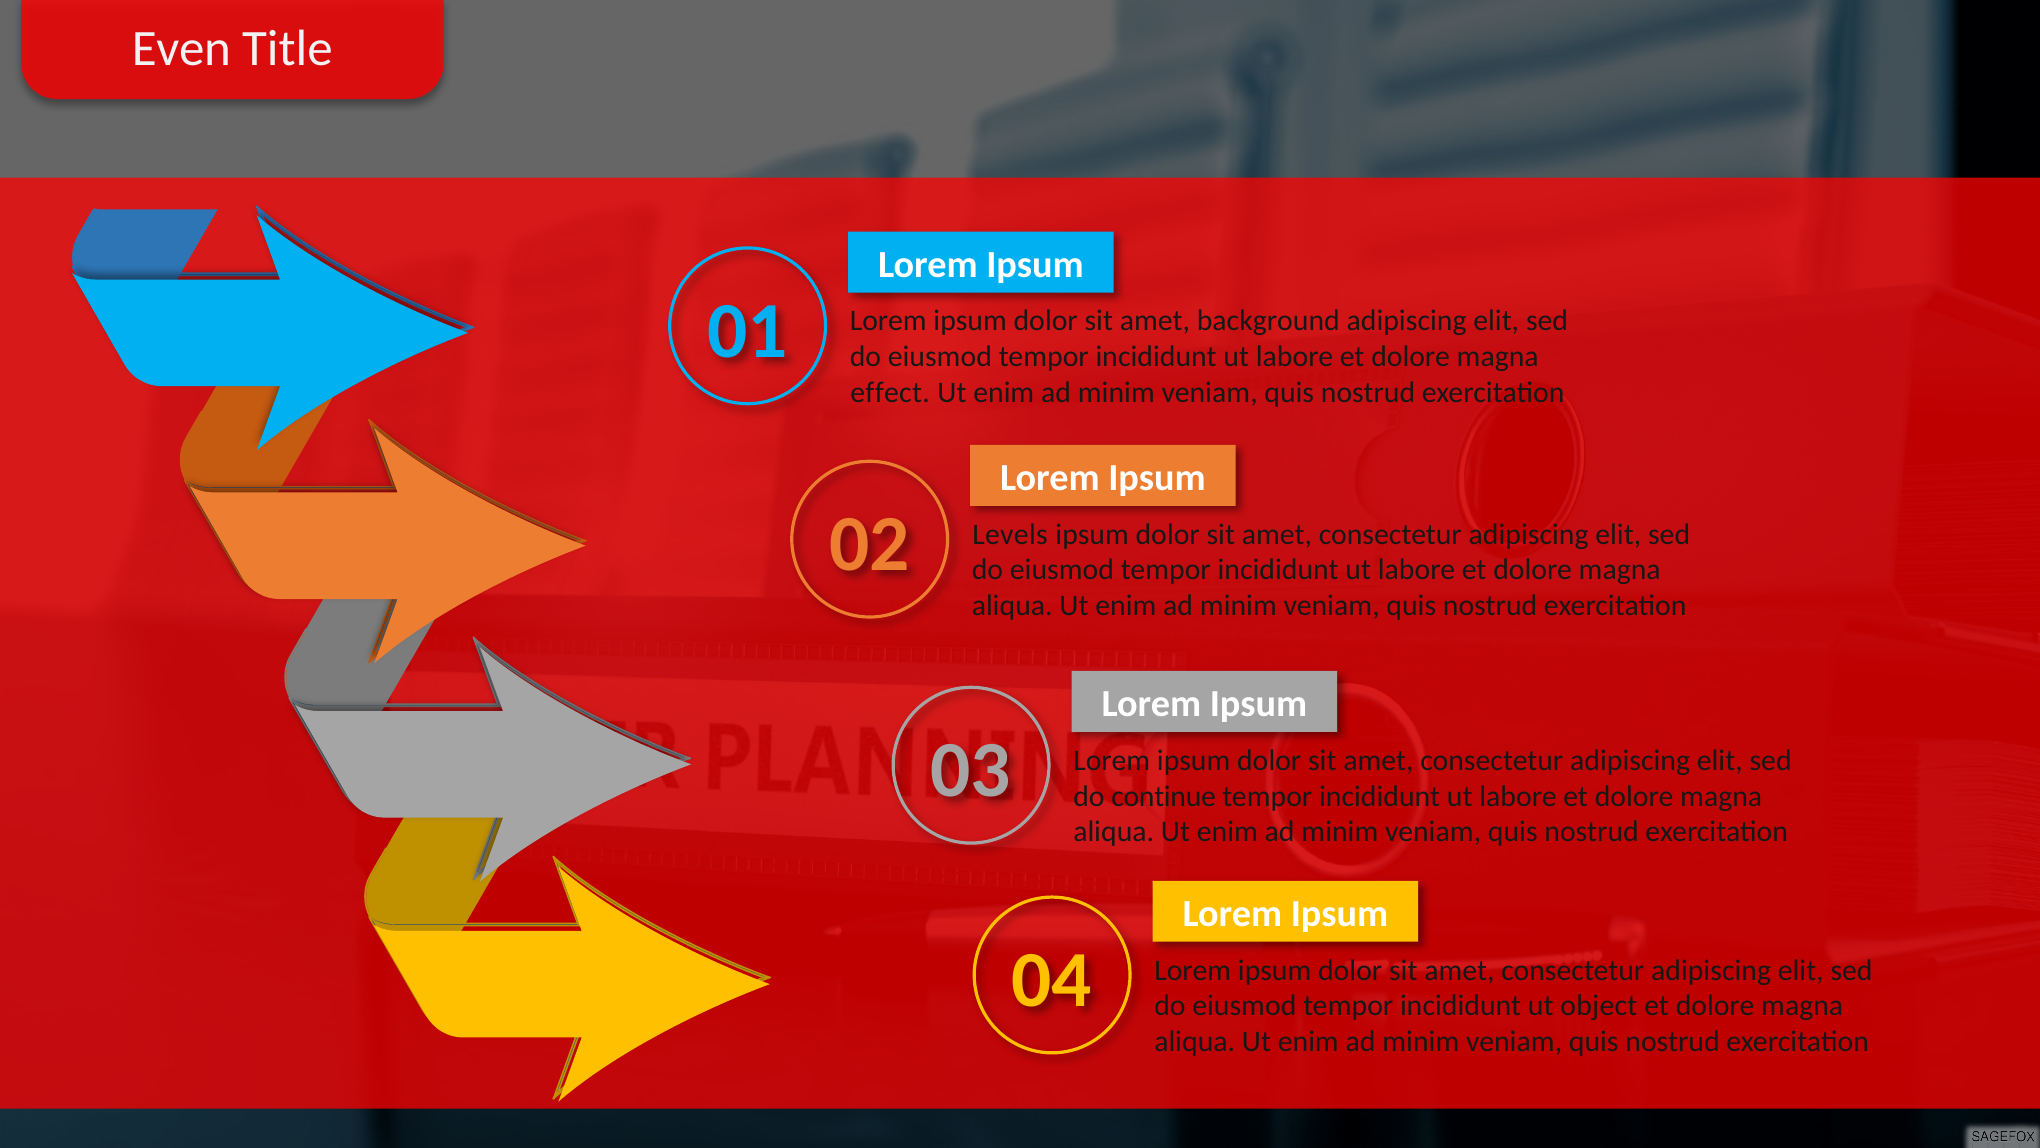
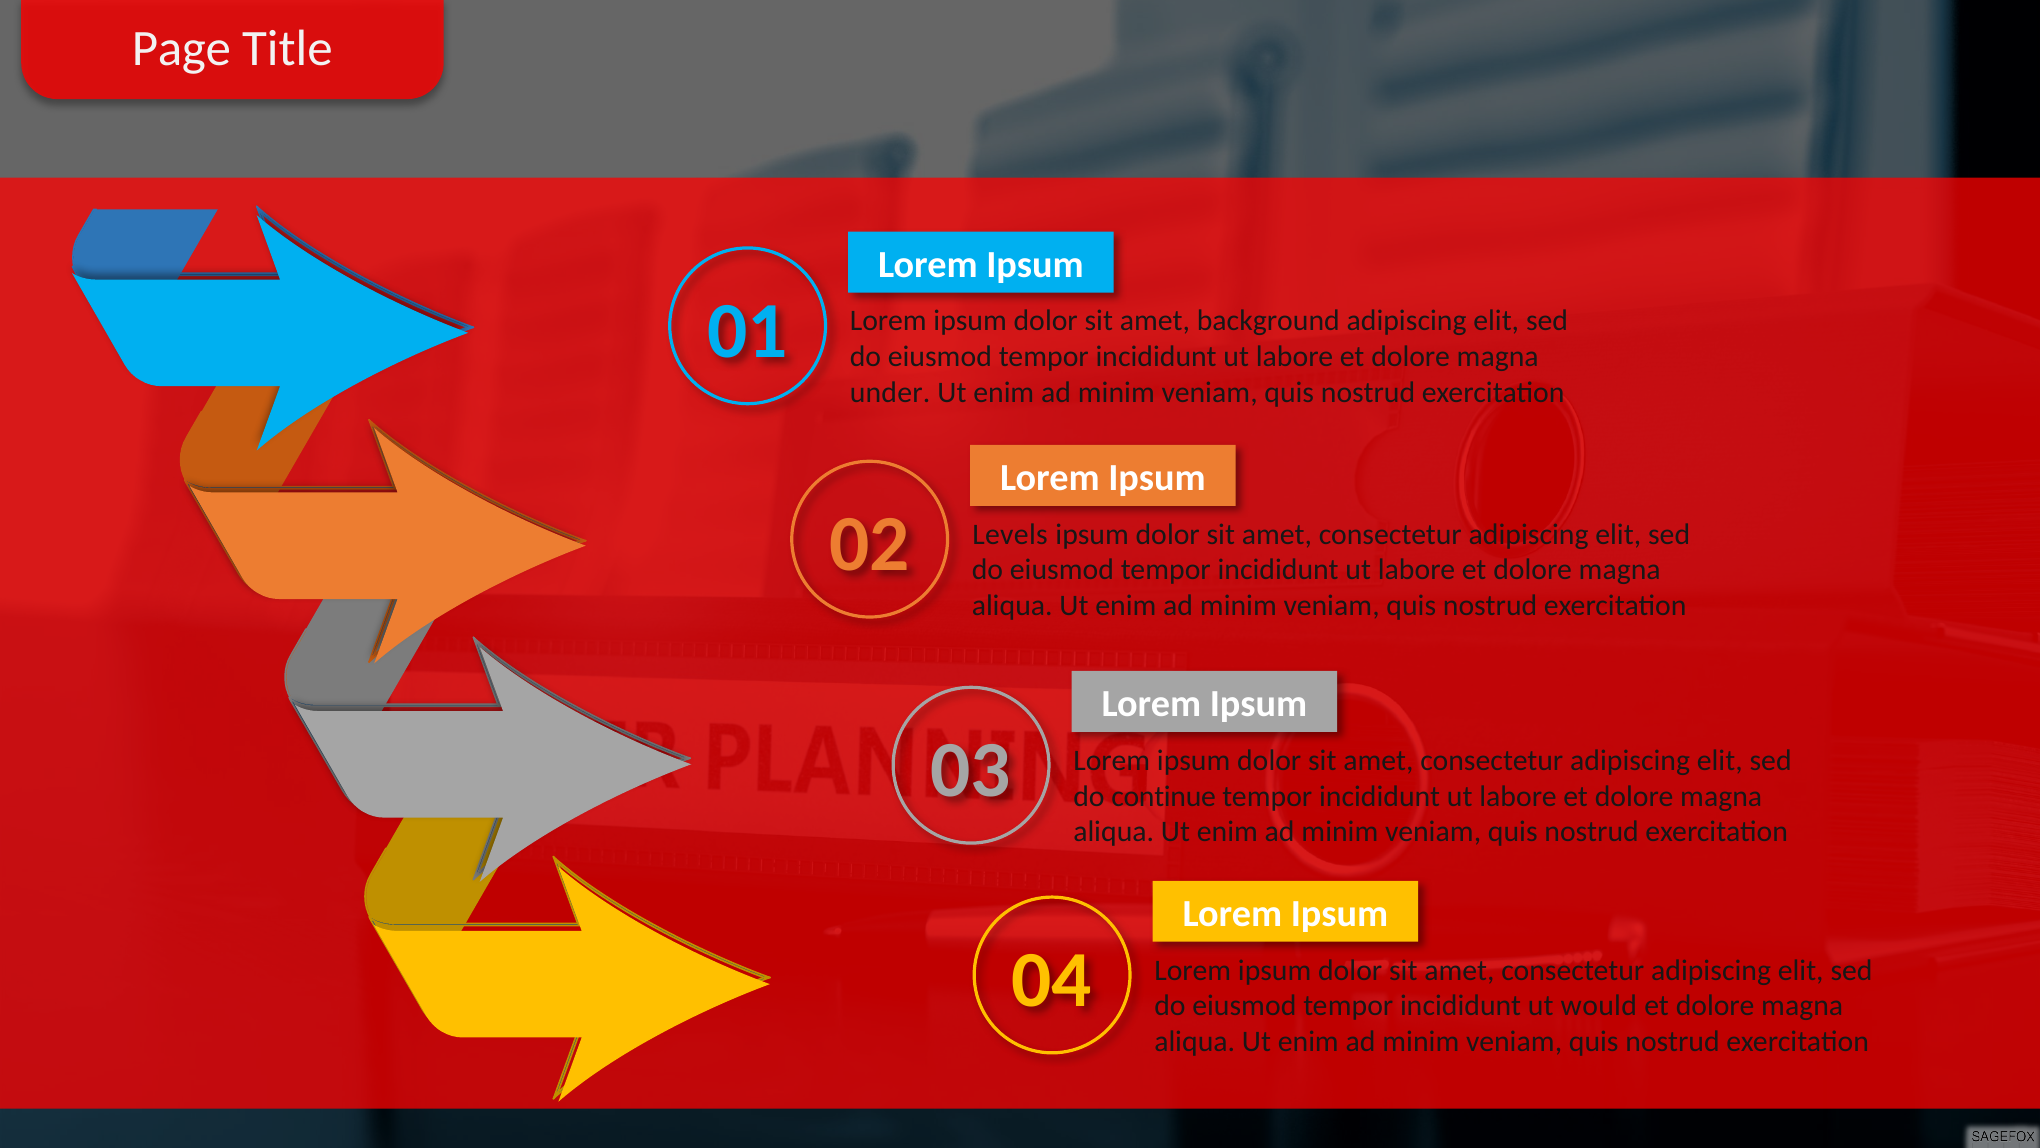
Even: Even -> Page
effect: effect -> under
object: object -> would
